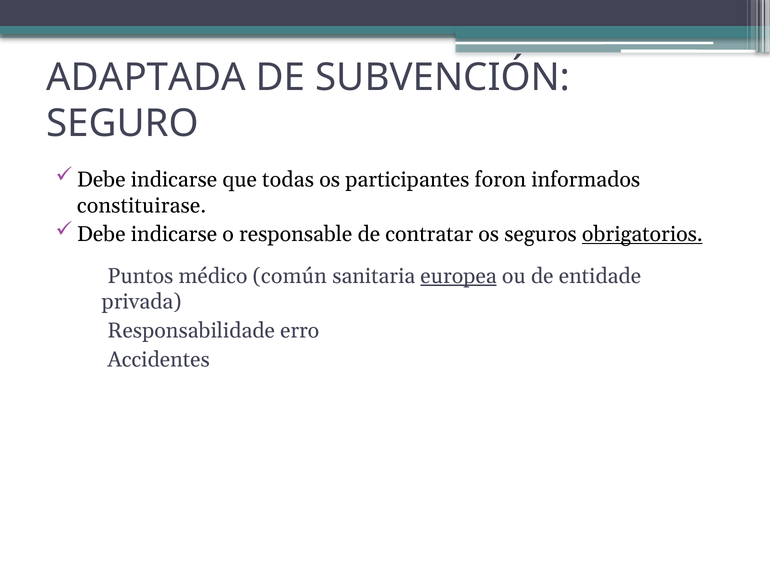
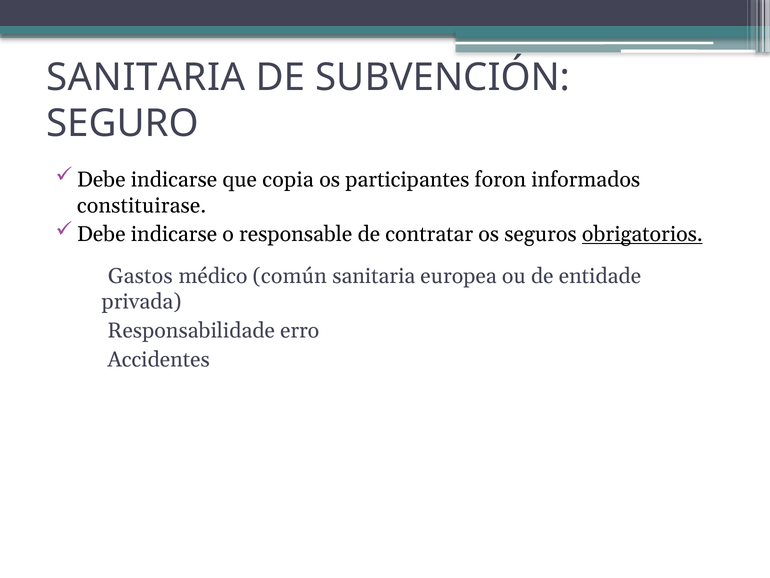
ADAPTADA at (146, 77): ADAPTADA -> SANITARIA
todas: todas -> copia
Puntos: Puntos -> Gastos
europea underline: present -> none
